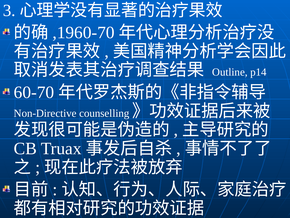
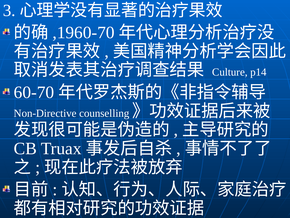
Outline: Outline -> Culture
